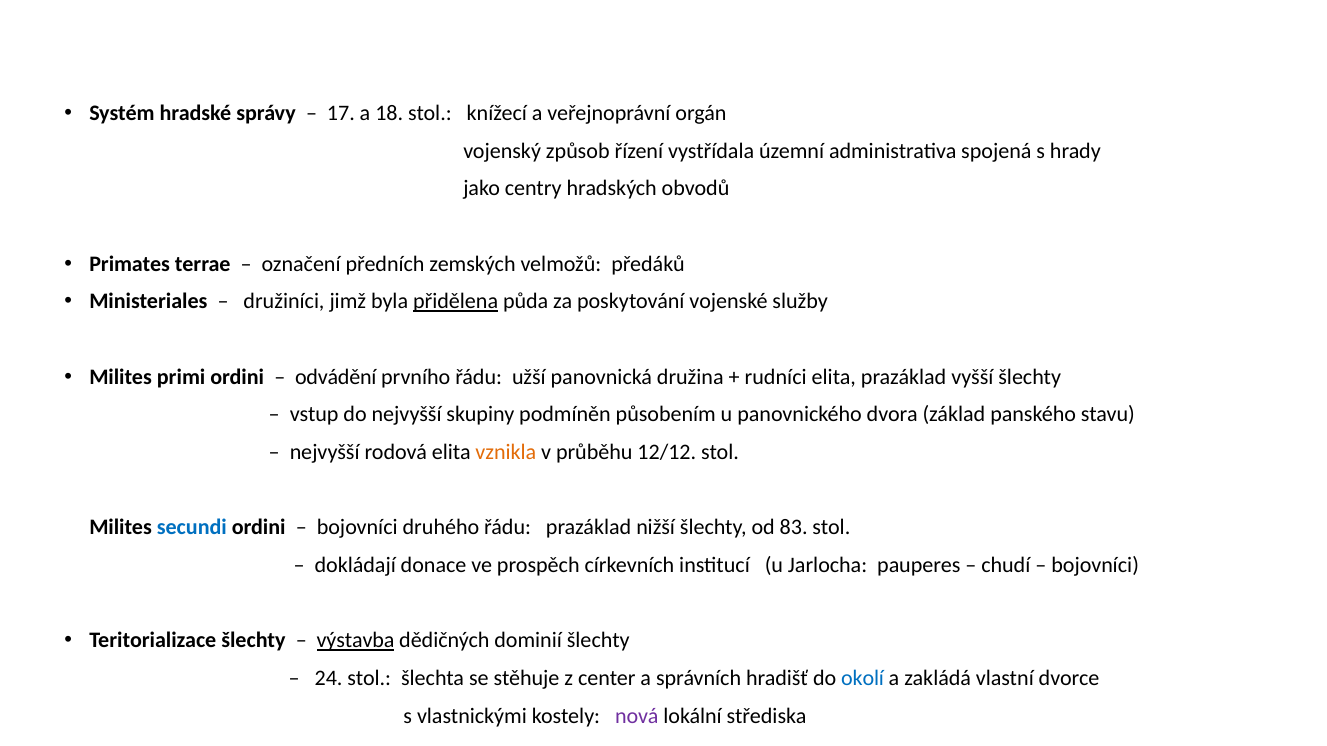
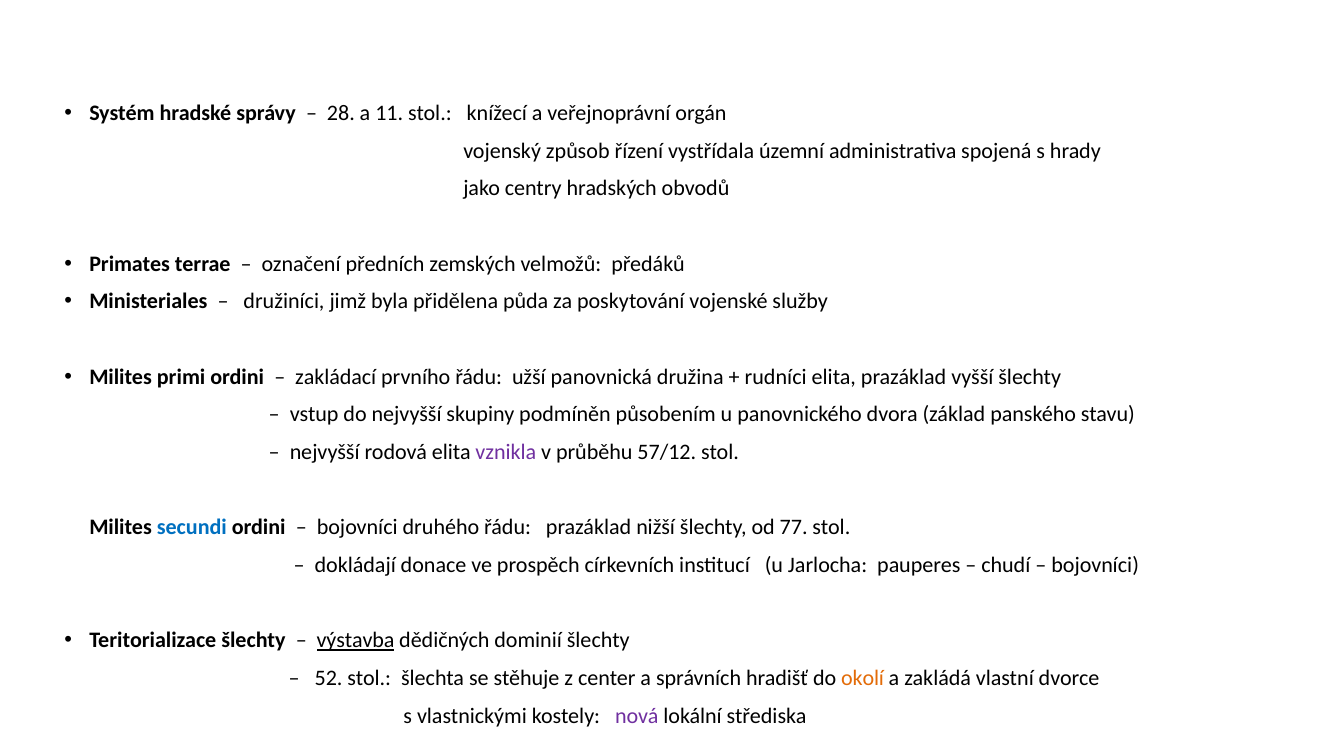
17: 17 -> 28
18: 18 -> 11
přidělena underline: present -> none
odvádění: odvádění -> zakládací
vznikla colour: orange -> purple
12/12: 12/12 -> 57/12
83: 83 -> 77
24: 24 -> 52
okolí colour: blue -> orange
